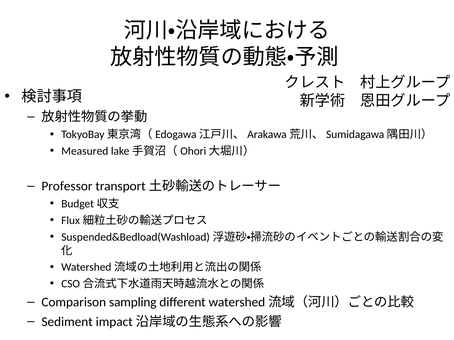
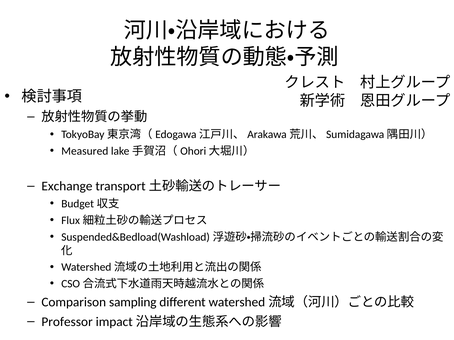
Professor: Professor -> Exchange
Sediment: Sediment -> Professor
